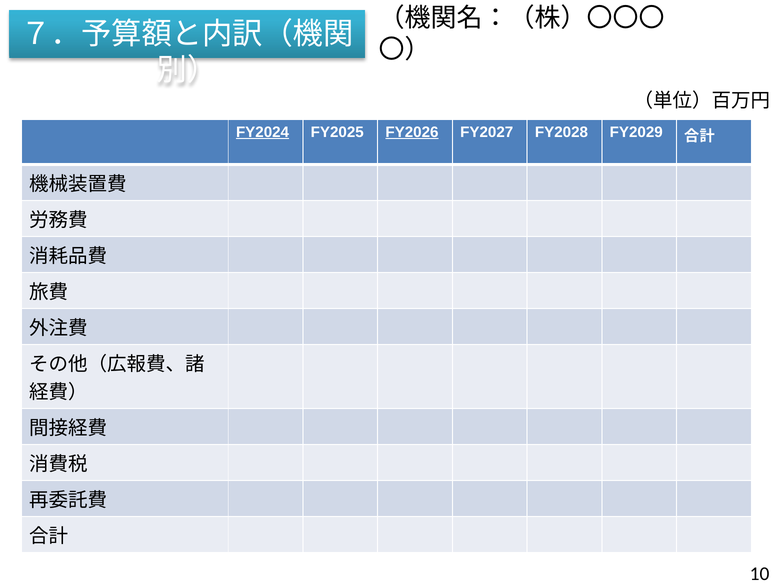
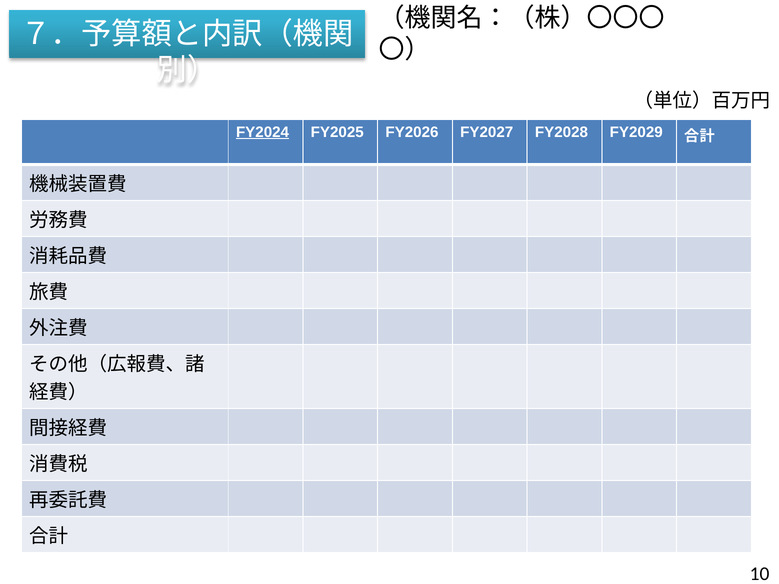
FY2026 underline: present -> none
